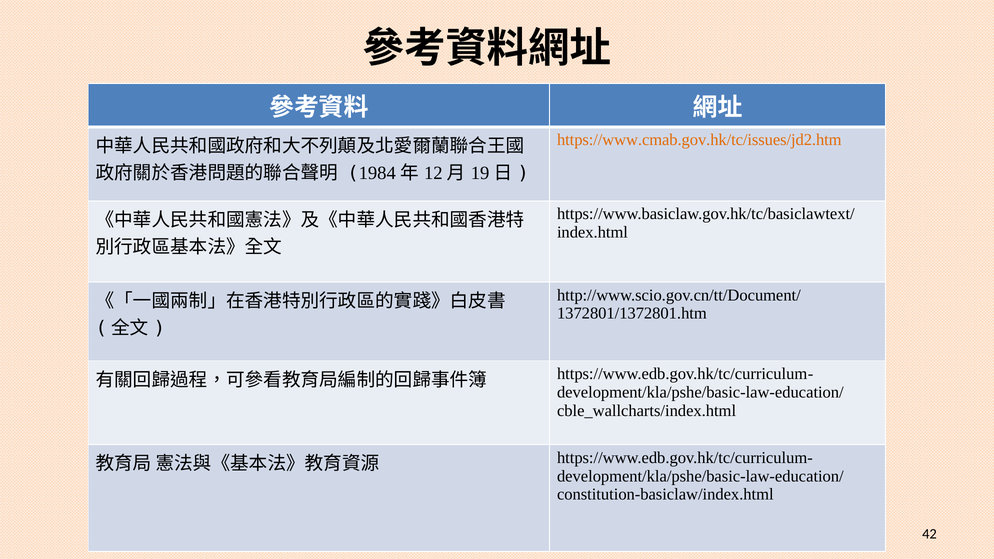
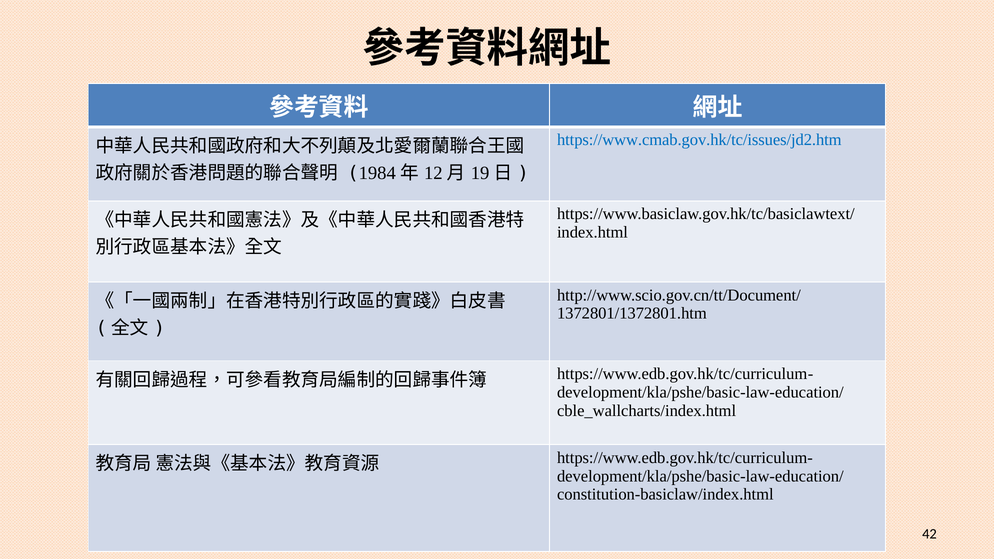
https://www.cmab.gov.hk/tc/issues/jd2.htm colour: orange -> blue
